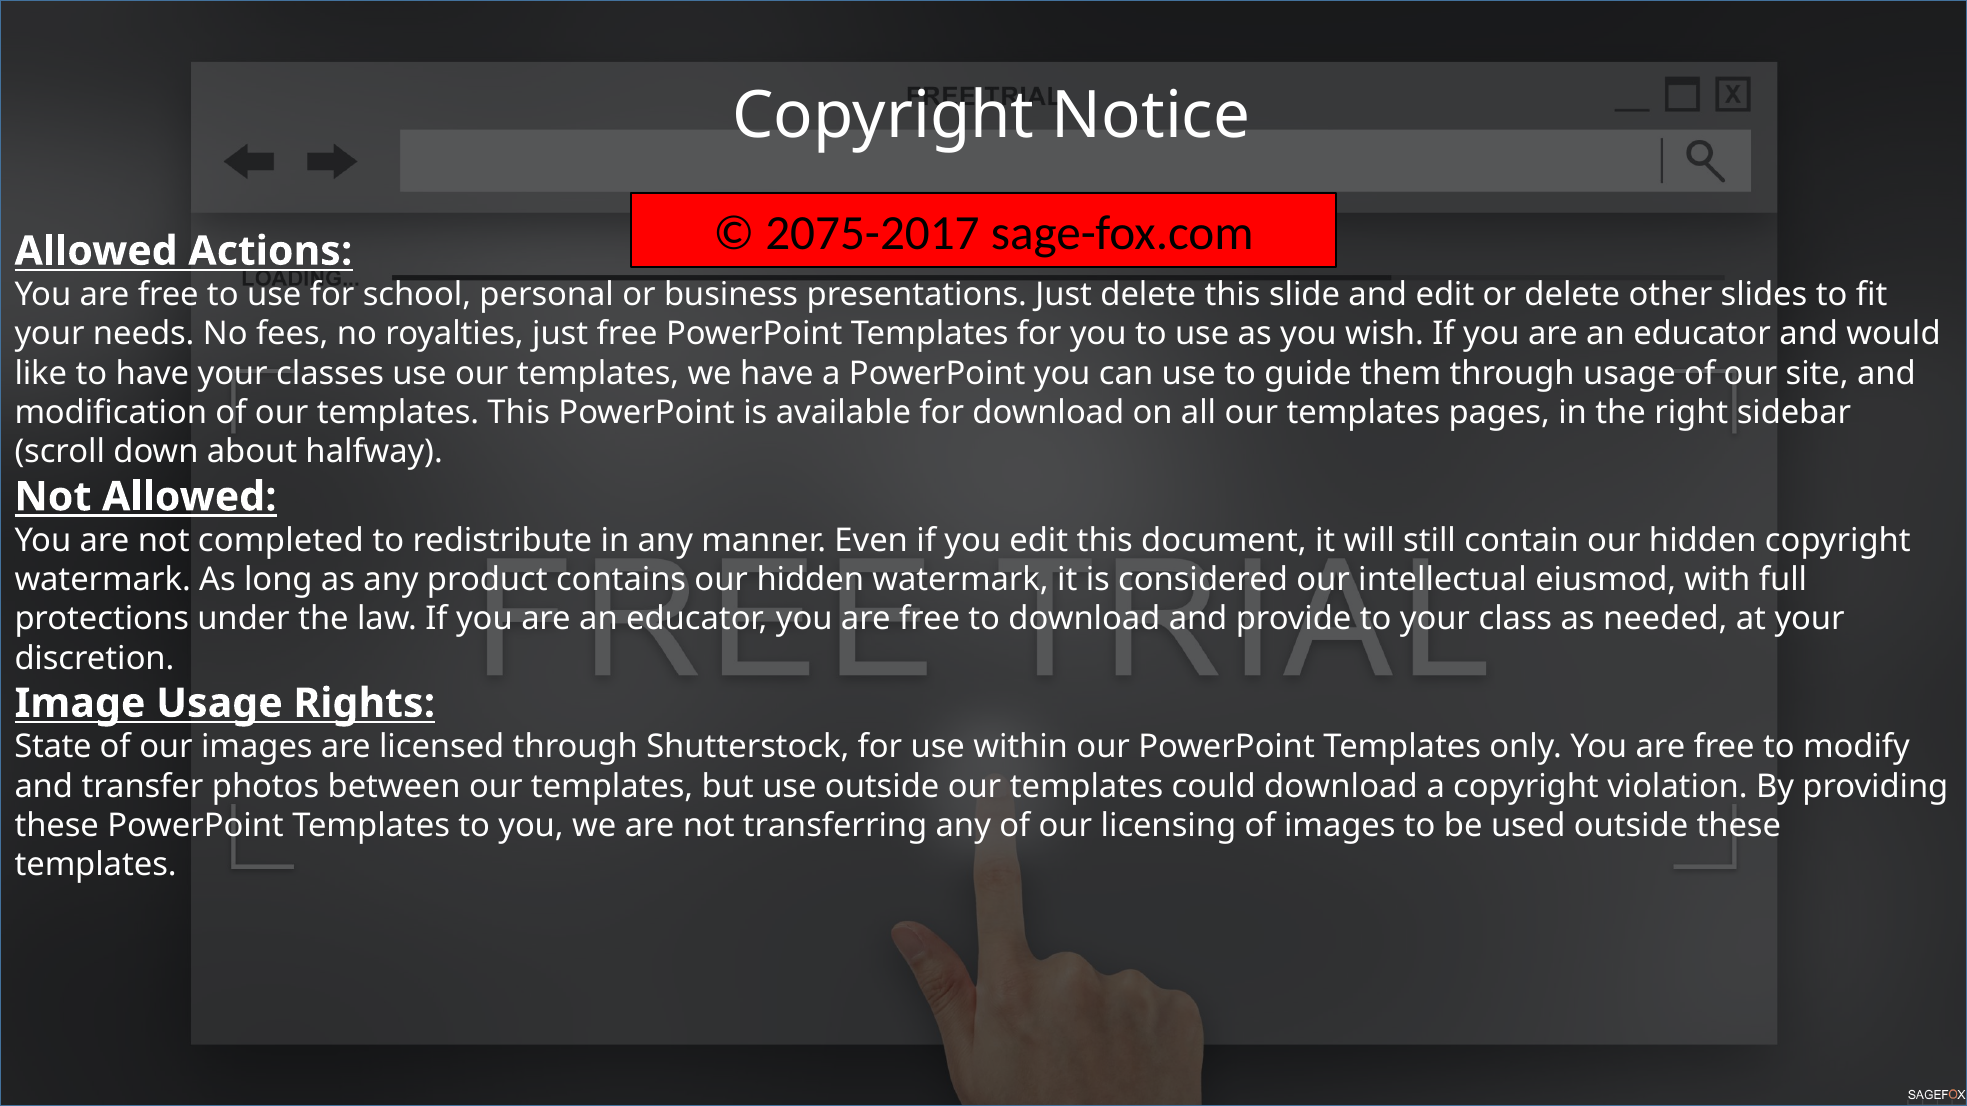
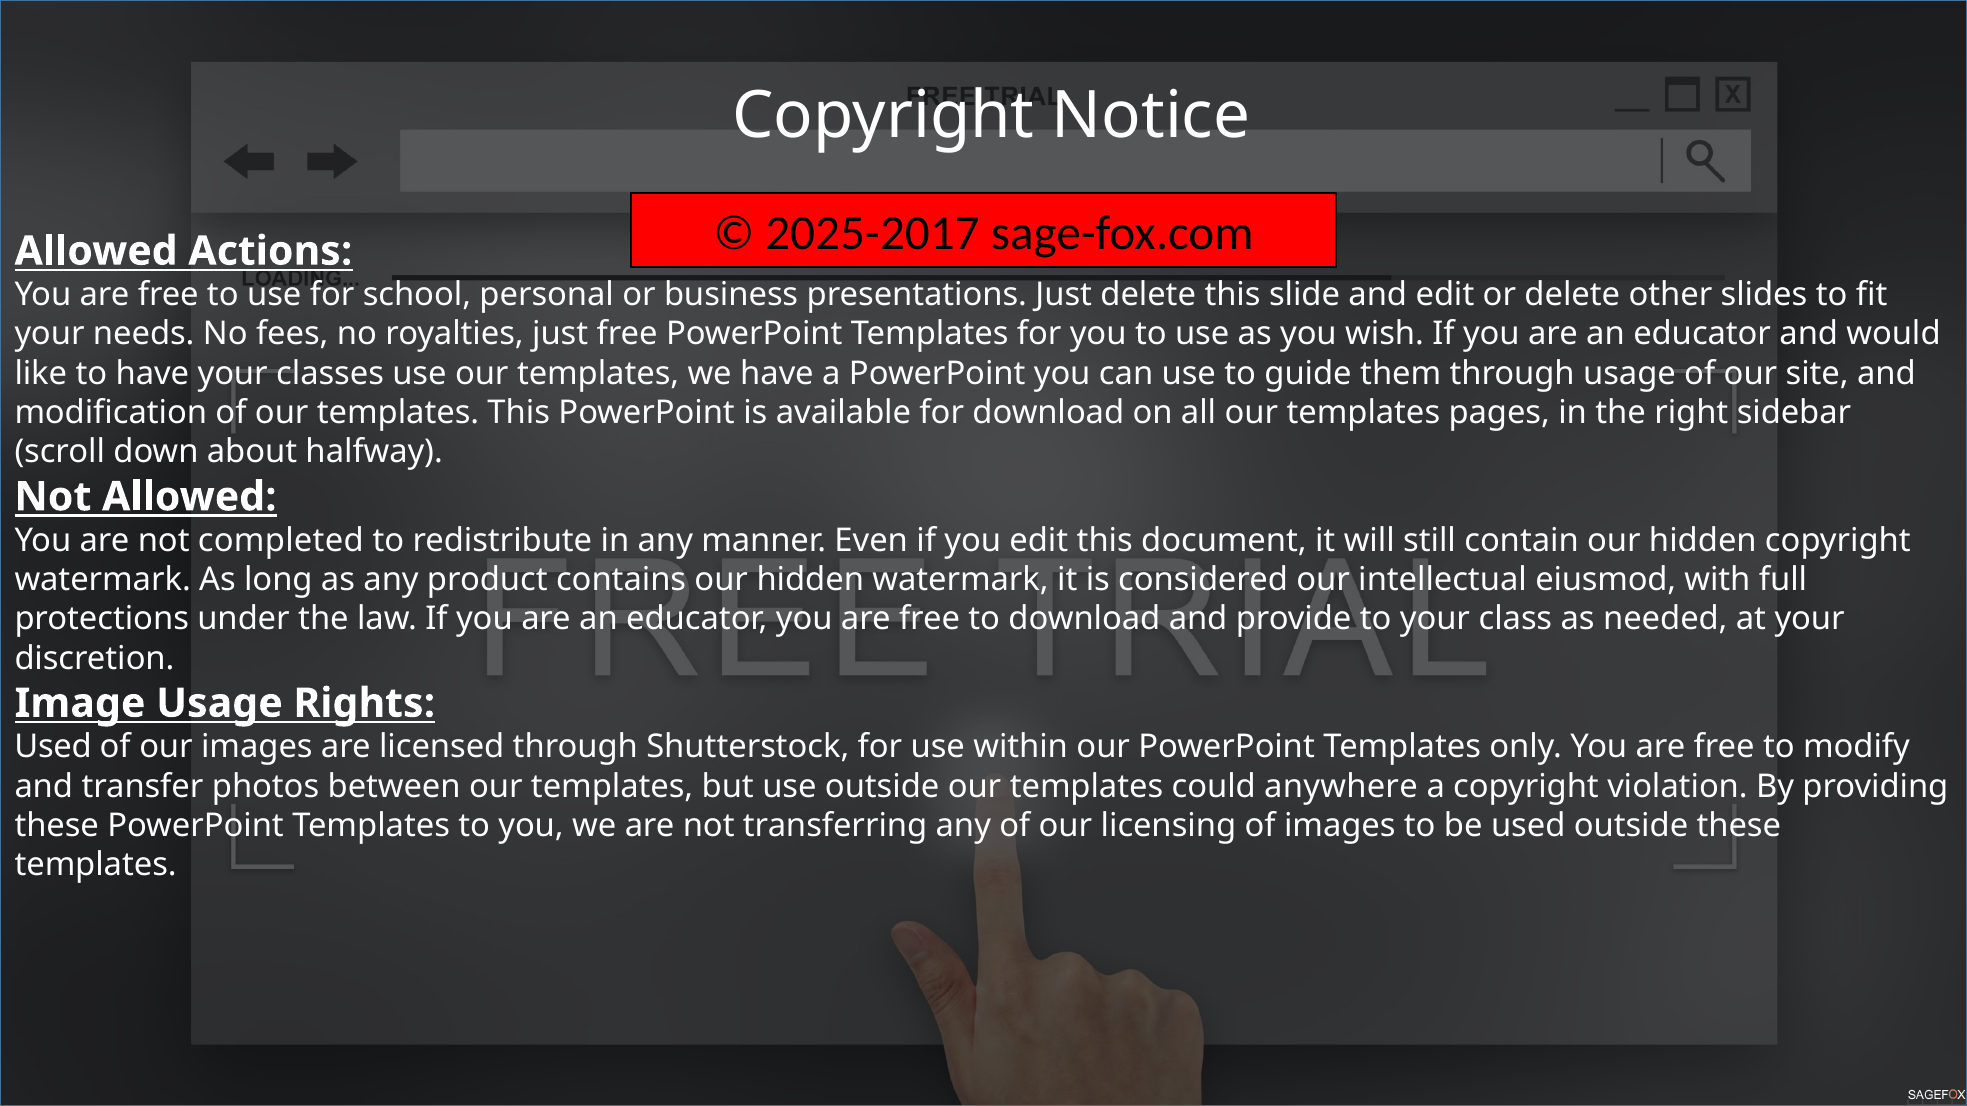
2075-2017: 2075-2017 -> 2025-2017
State at (53, 747): State -> Used
could download: download -> anywhere
